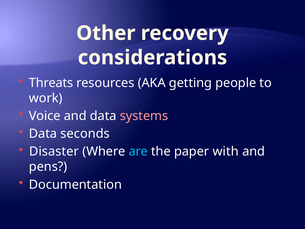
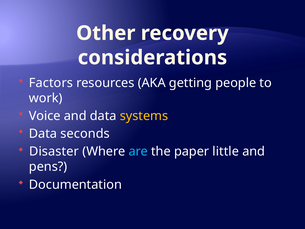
Threats: Threats -> Factors
systems colour: pink -> yellow
with: with -> little
